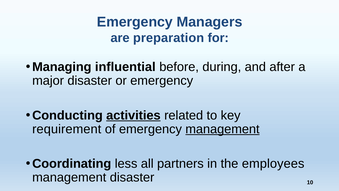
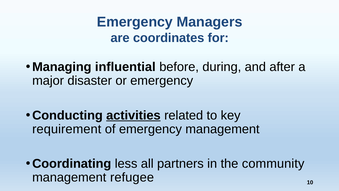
preparation: preparation -> coordinates
management at (222, 129) underline: present -> none
employees: employees -> community
management disaster: disaster -> refugee
